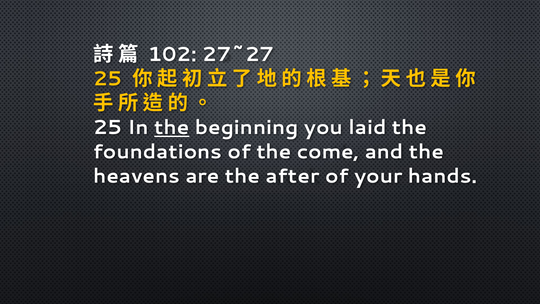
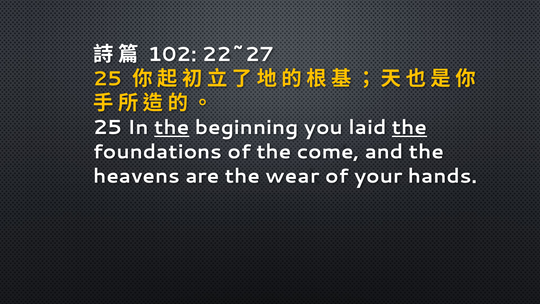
27~27: 27~27 -> 22~27
the at (409, 127) underline: none -> present
after: after -> wear
